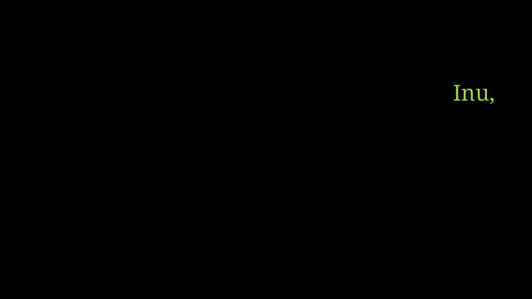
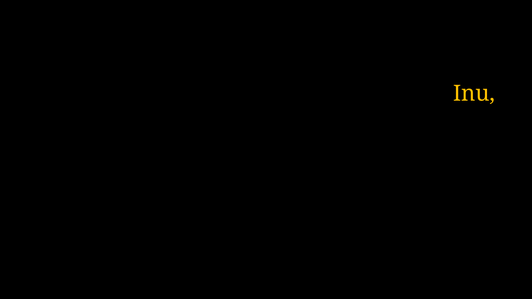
Inu colour: light green -> yellow
